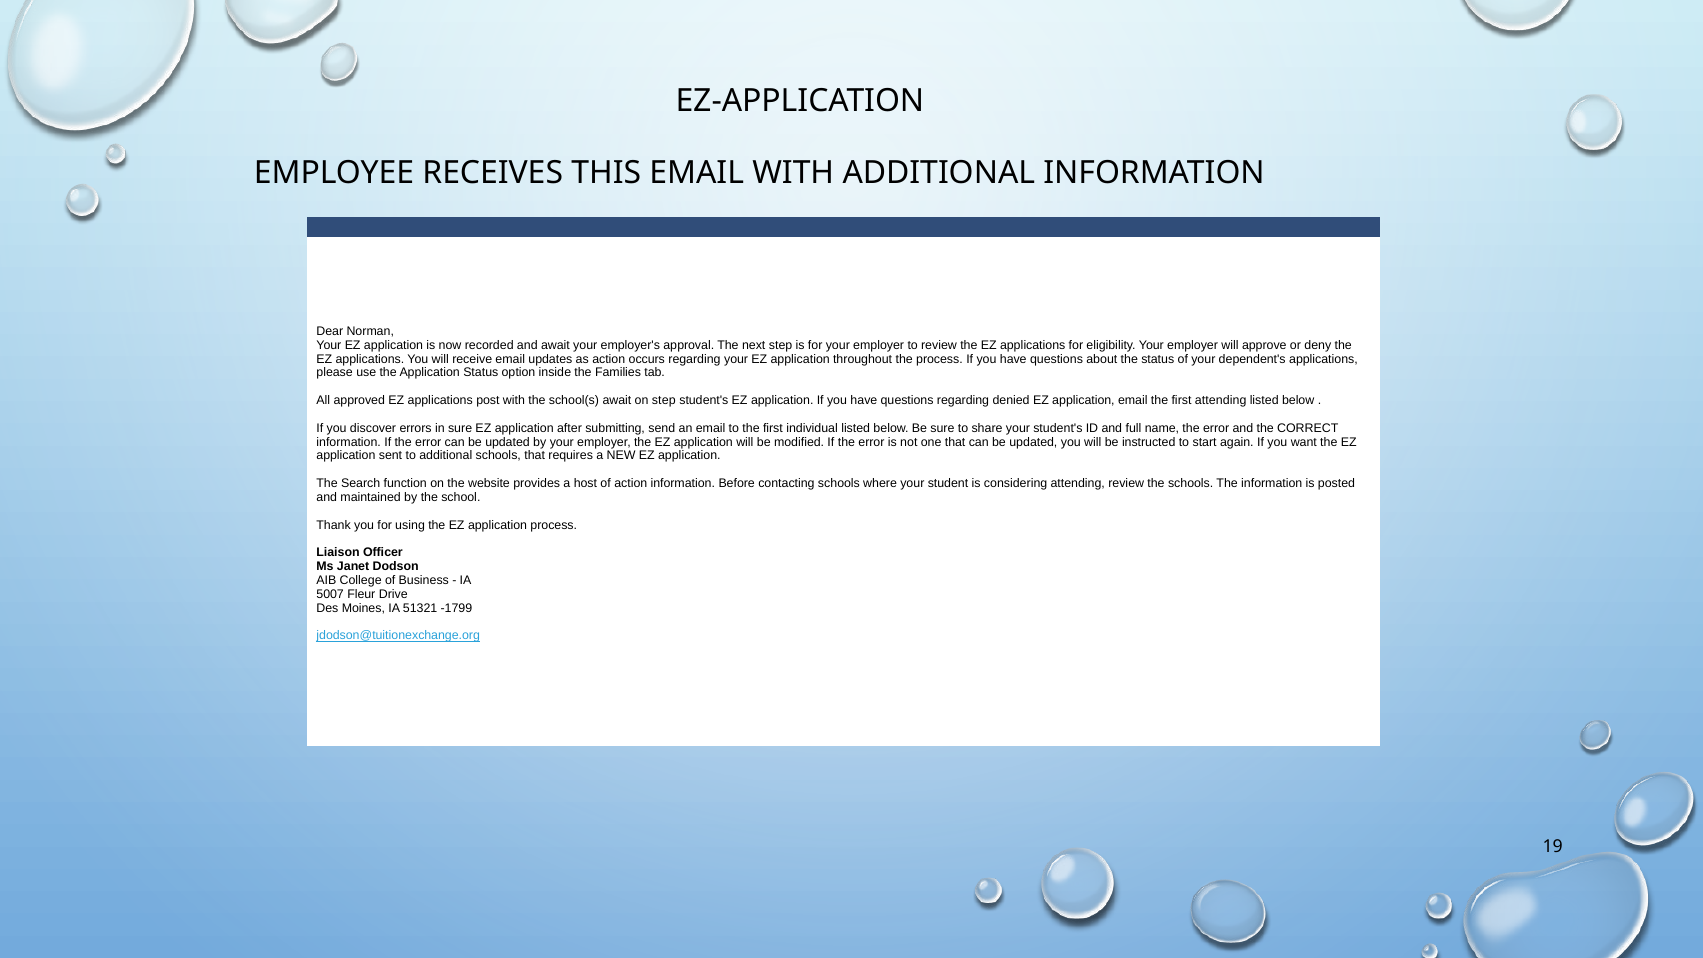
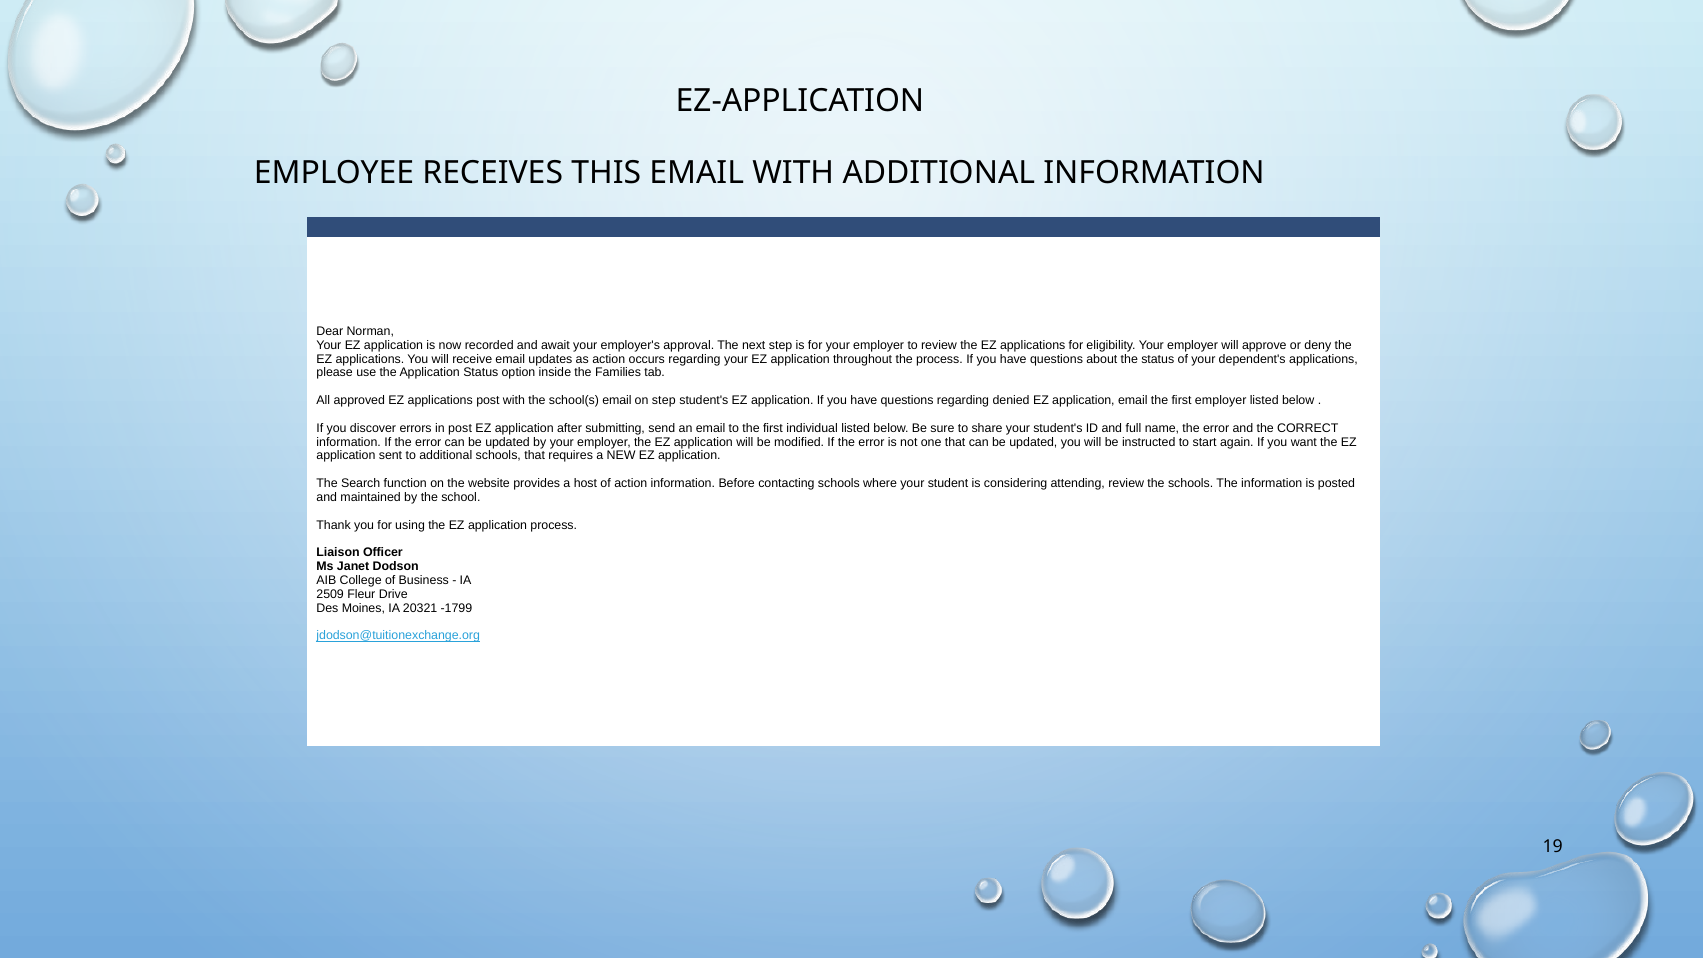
school(s await: await -> email
first attending: attending -> employer
in sure: sure -> post
5007: 5007 -> 2509
51321: 51321 -> 20321
